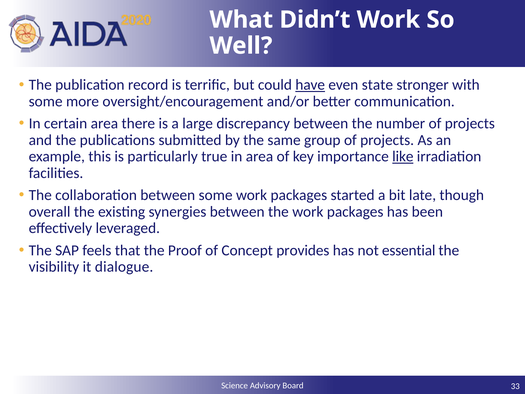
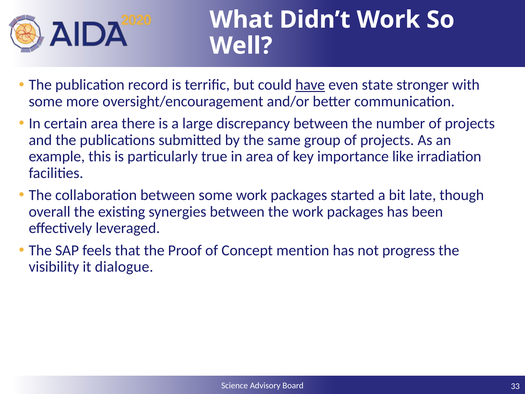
like underline: present -> none
provides: provides -> mention
essential: essential -> progress
